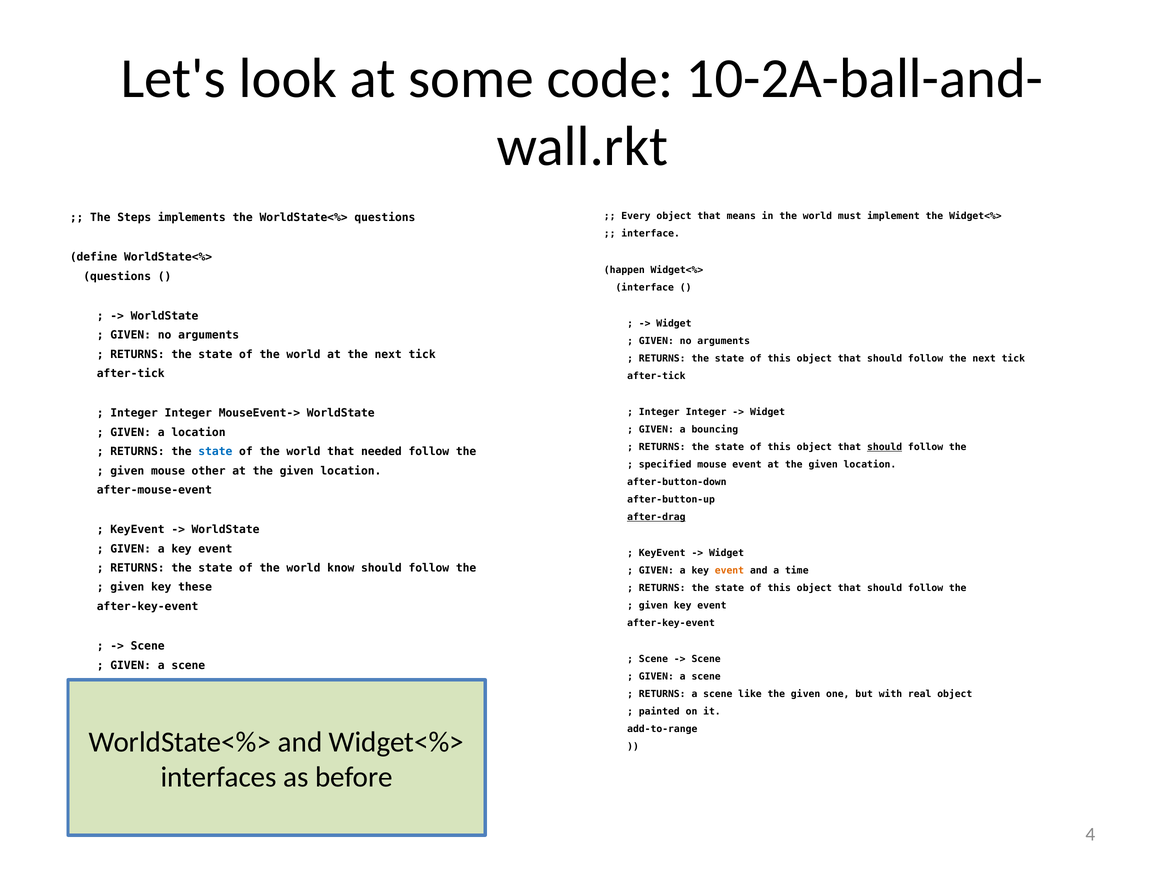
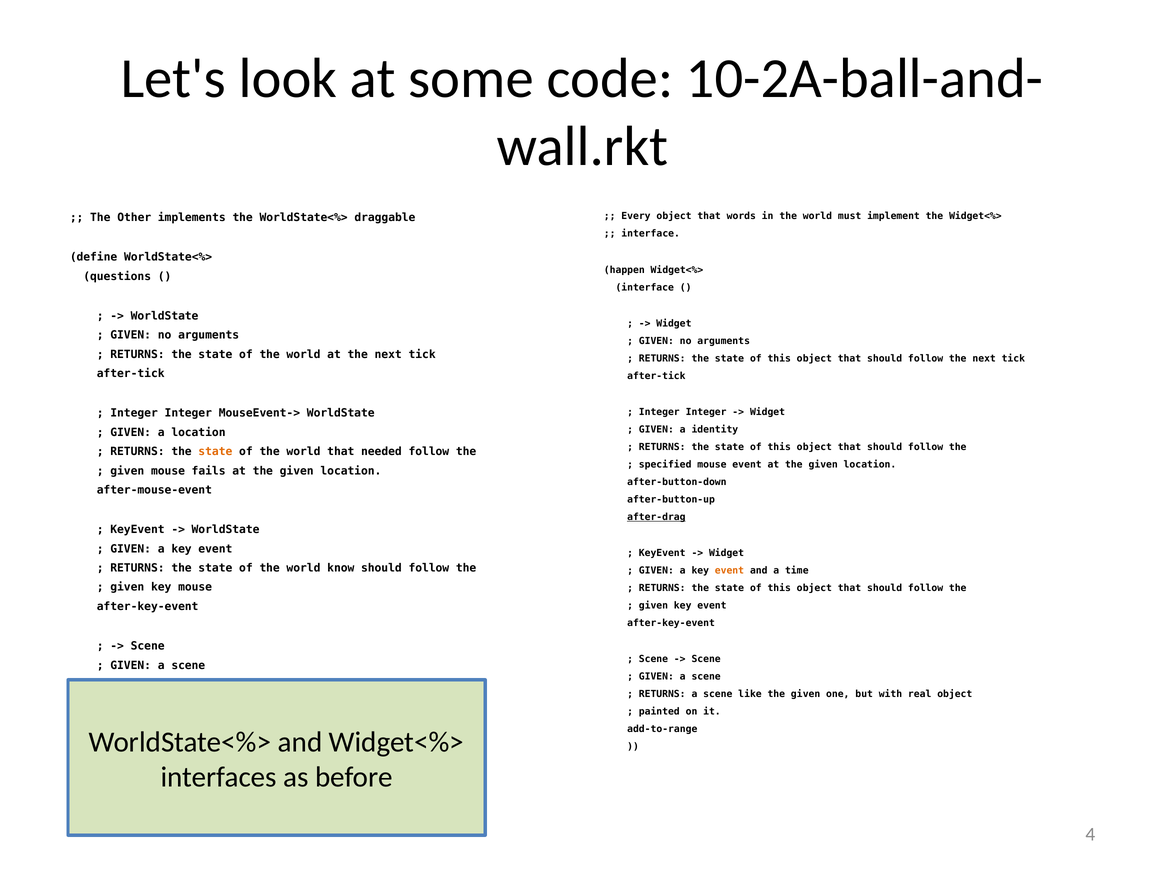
means: means -> words
Steps: Steps -> Other
the WorldState<%> questions: questions -> draggable
bouncing: bouncing -> identity
should at (885, 447) underline: present -> none
state at (215, 451) colour: blue -> orange
other: other -> fails
key these: these -> mouse
